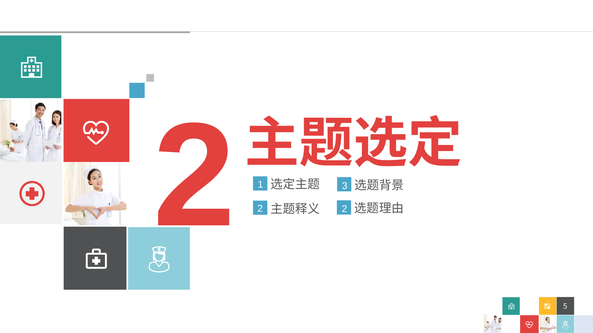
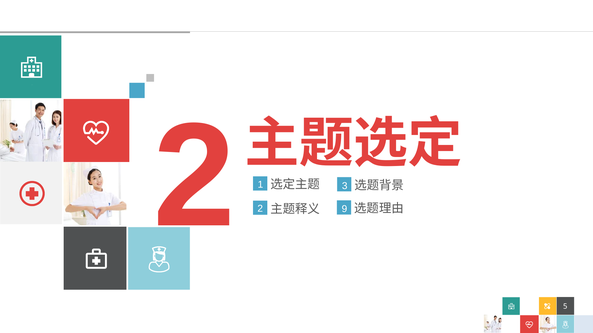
2 2: 2 -> 9
